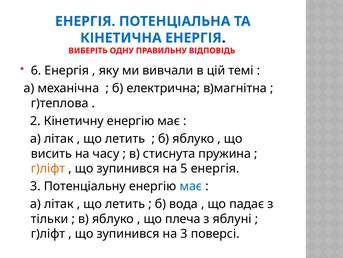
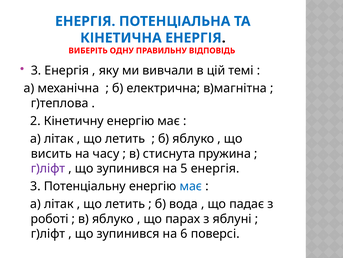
6 at (36, 70): 6 -> 3
г)ліфт at (48, 168) colour: orange -> purple
тільки: тільки -> роботі
плеча: плеча -> парах
на 3: 3 -> 6
